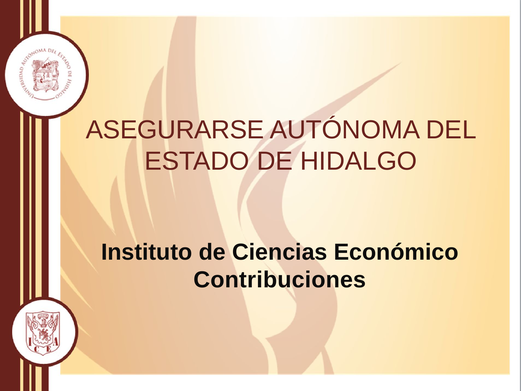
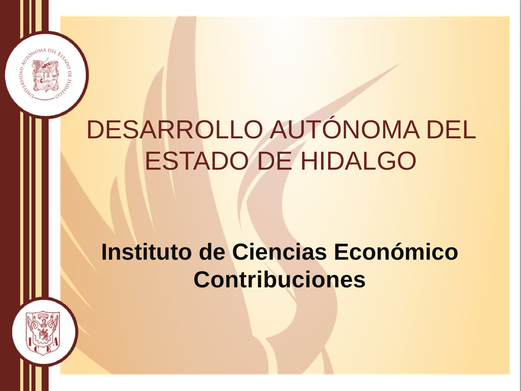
ASEGURARSE: ASEGURARSE -> DESARROLLO
